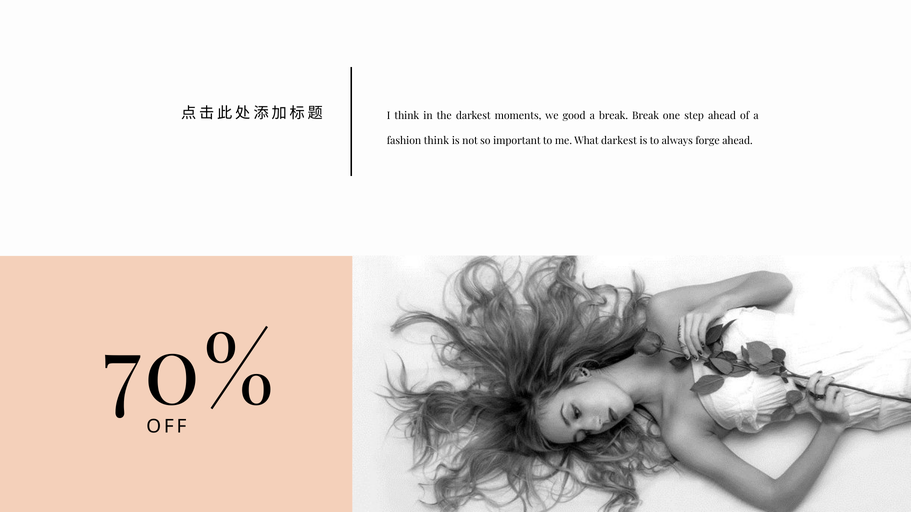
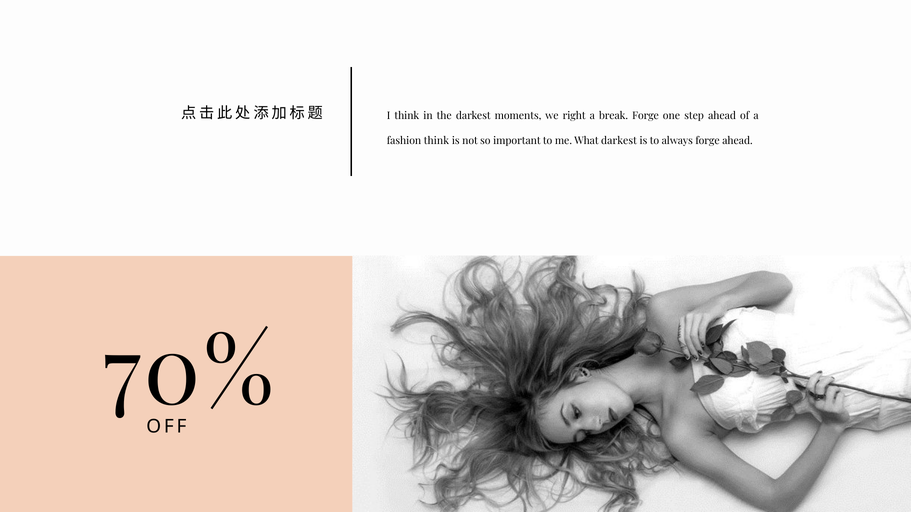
good: good -> right
break Break: Break -> Forge
